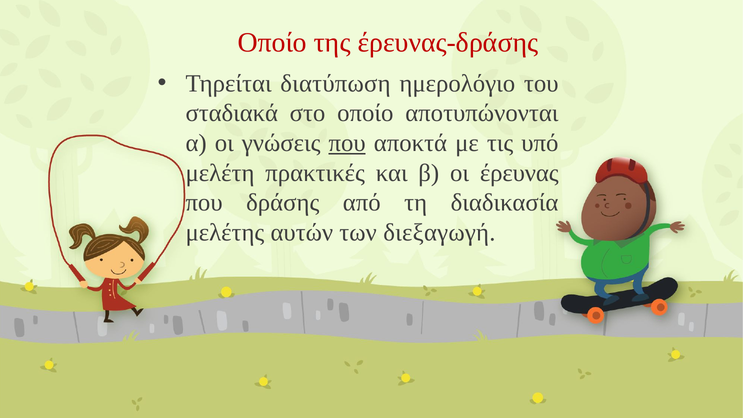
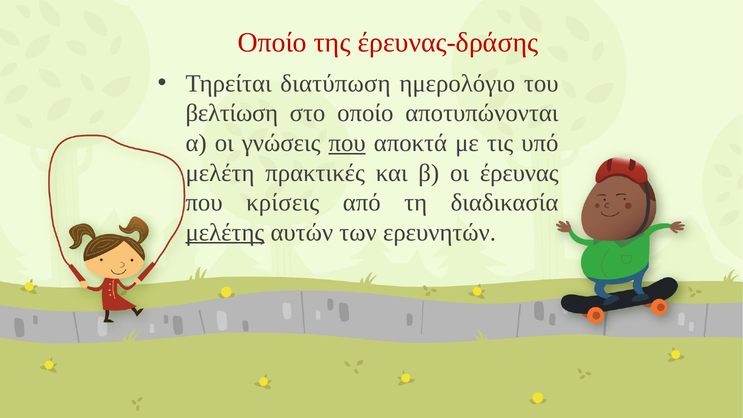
σταδιακά: σταδιακά -> βελτίωση
δράσης: δράσης -> κρίσεις
μελέτης underline: none -> present
διεξαγωγή: διεξαγωγή -> ερευνητών
